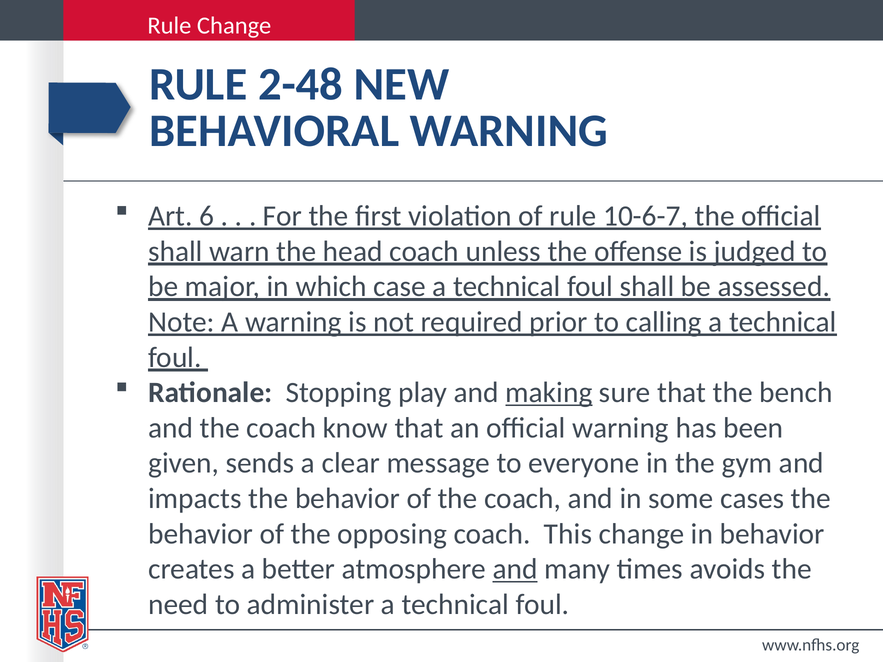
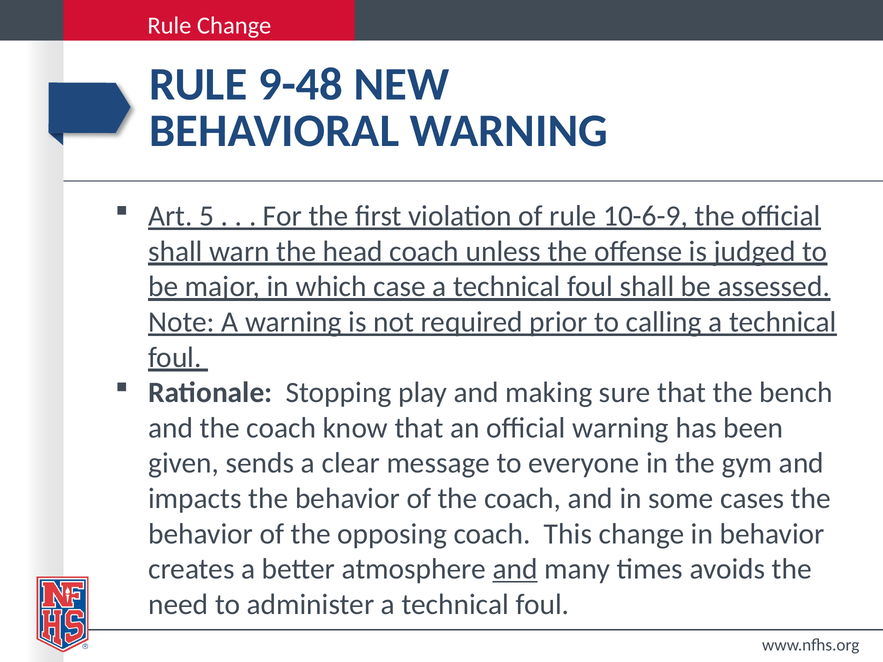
2-48: 2-48 -> 9-48
6: 6 -> 5
10-6-7: 10-6-7 -> 10-6-9
making underline: present -> none
